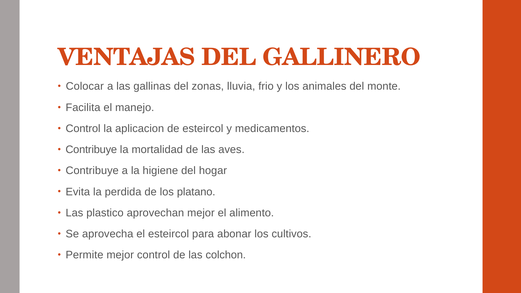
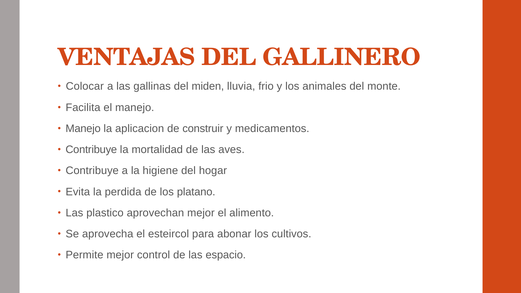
zonas: zonas -> miden
Control at (83, 129): Control -> Manejo
de esteircol: esteircol -> construir
colchon: colchon -> espacio
